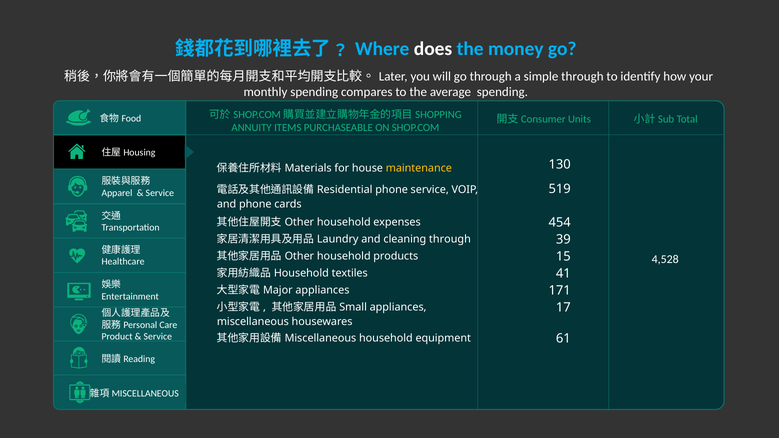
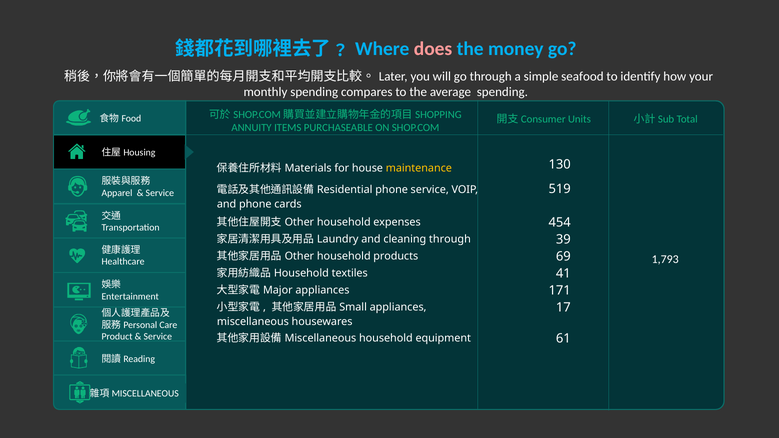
does colour: white -> pink
simple through: through -> seafood
15: 15 -> 69
4,528: 4,528 -> 1,793
